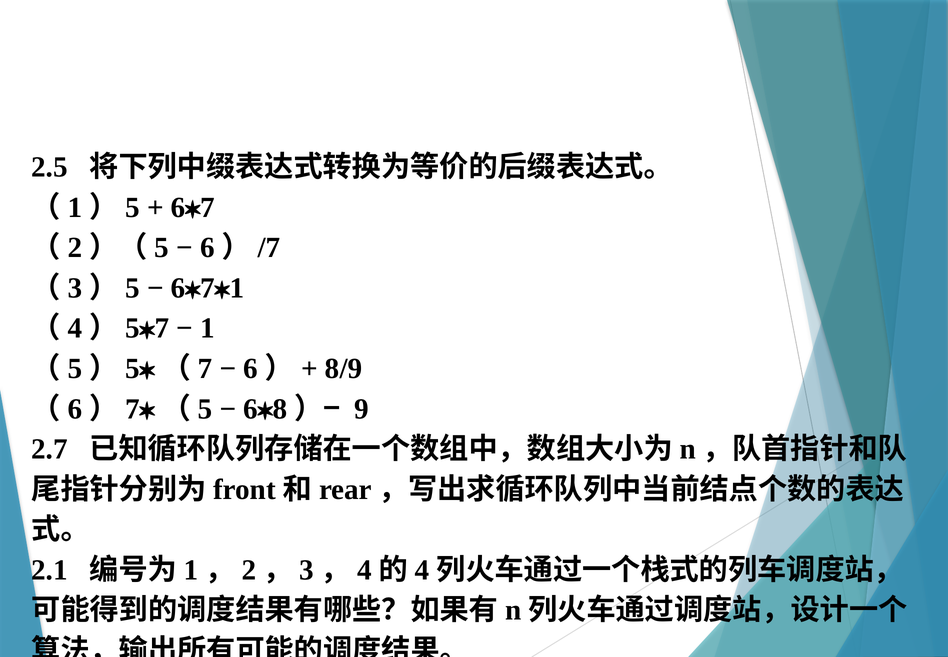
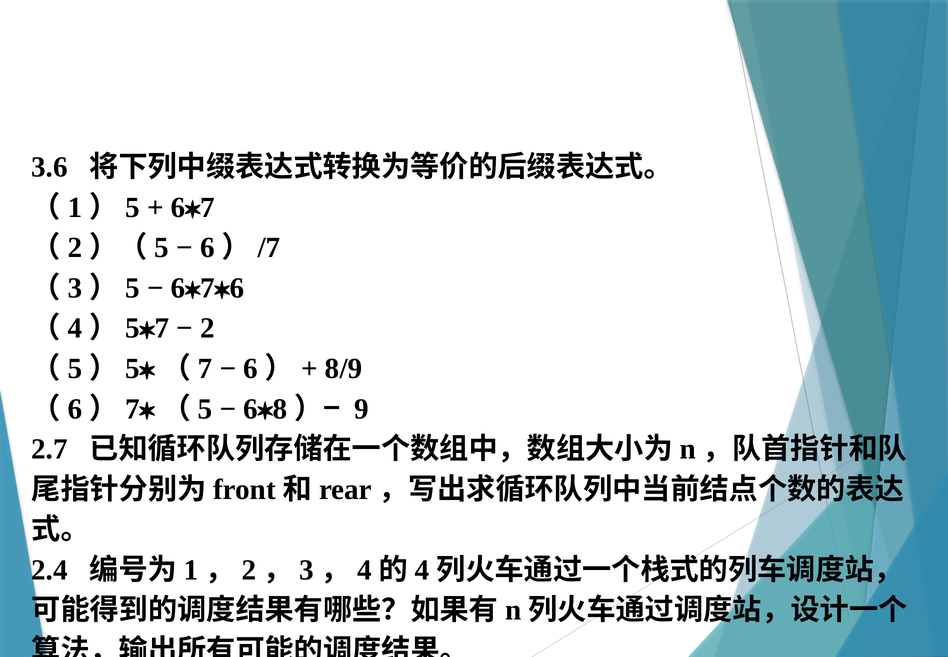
2.5: 2.5 -> 3.6
1 at (237, 288): 1 -> 6
1 at (208, 328): 1 -> 2
2.1: 2.1 -> 2.4
